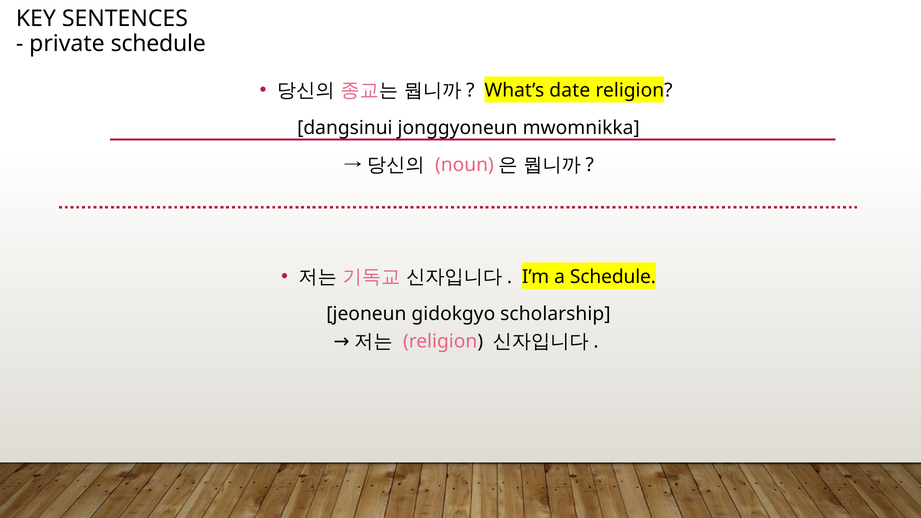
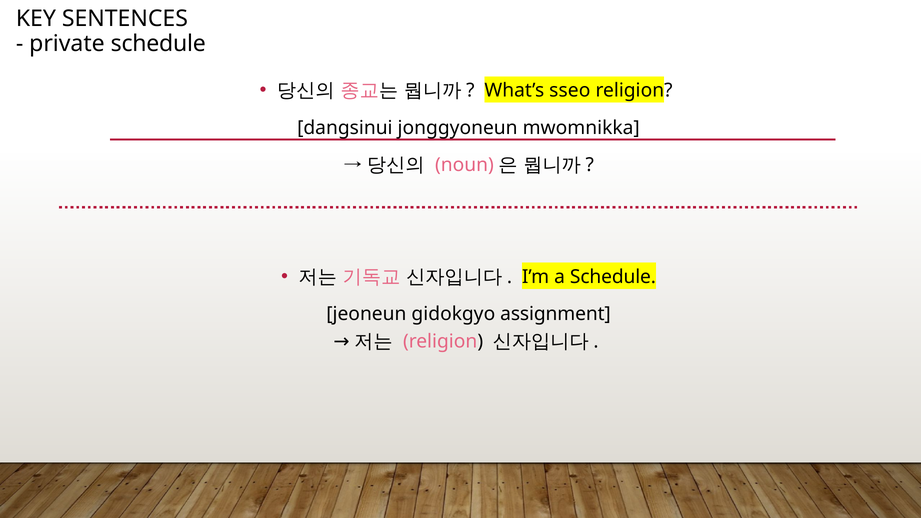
date: date -> sseo
scholarship: scholarship -> assignment
